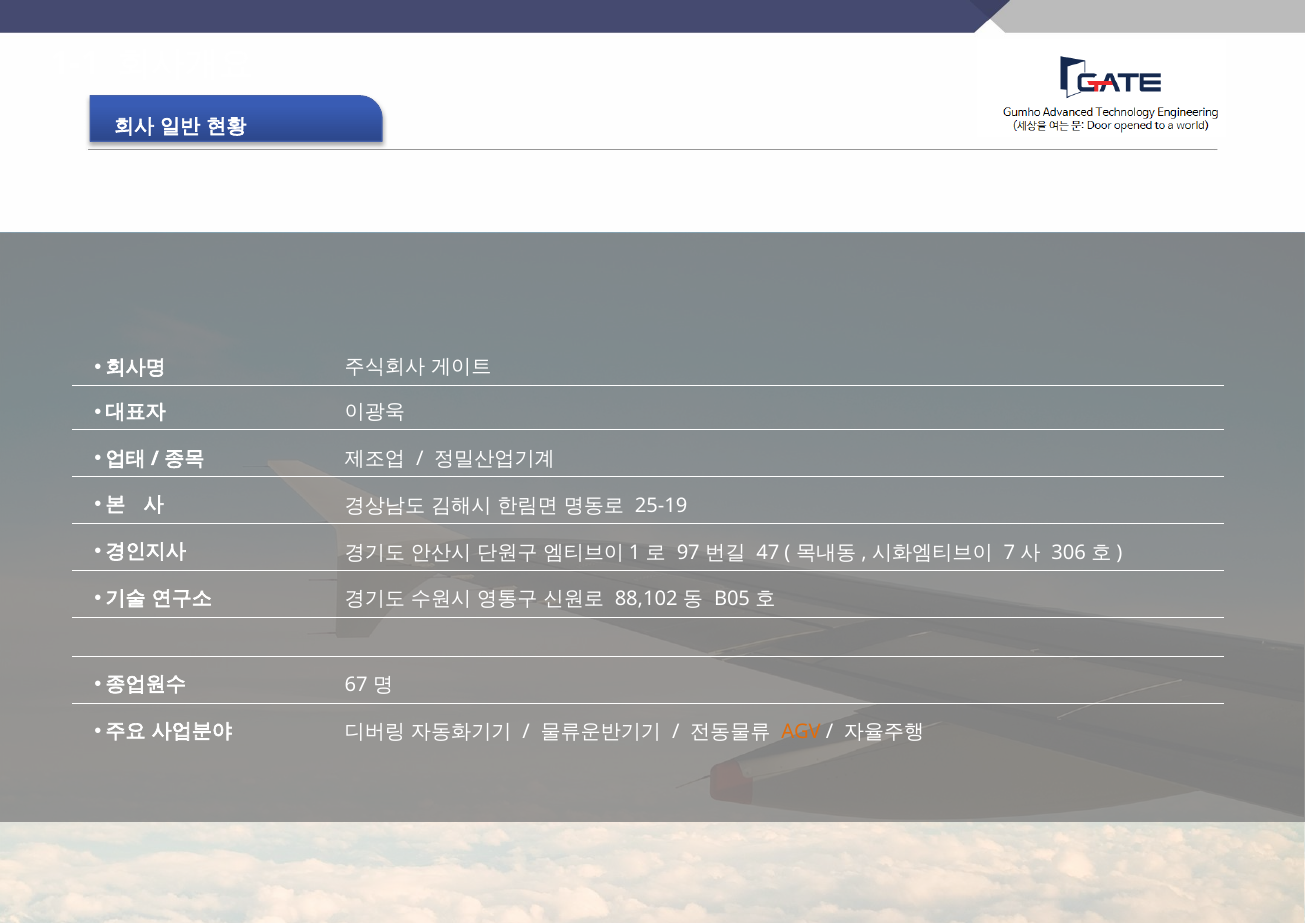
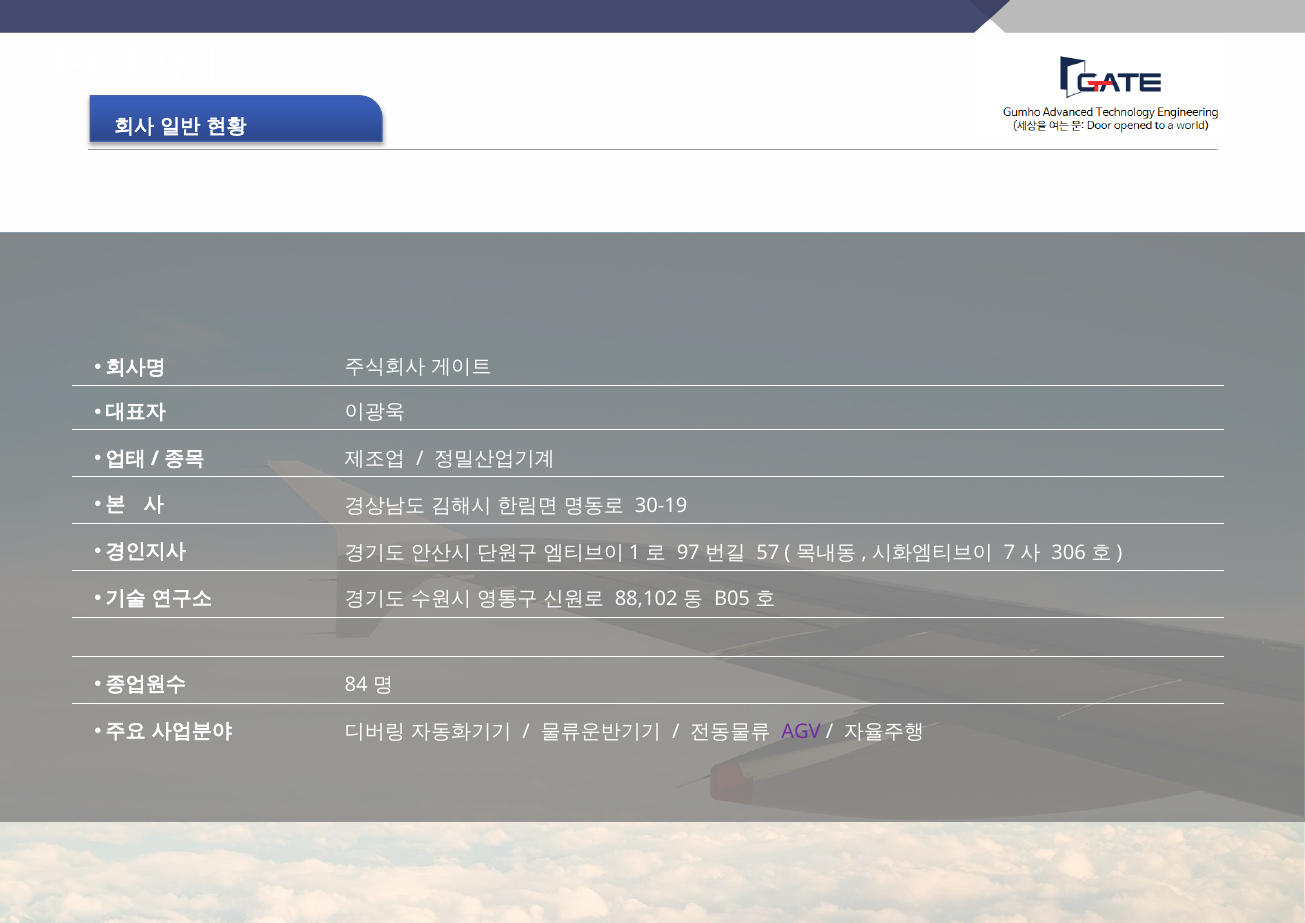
25-19: 25-19 -> 30-19
47: 47 -> 57
67: 67 -> 84
AGV colour: orange -> purple
